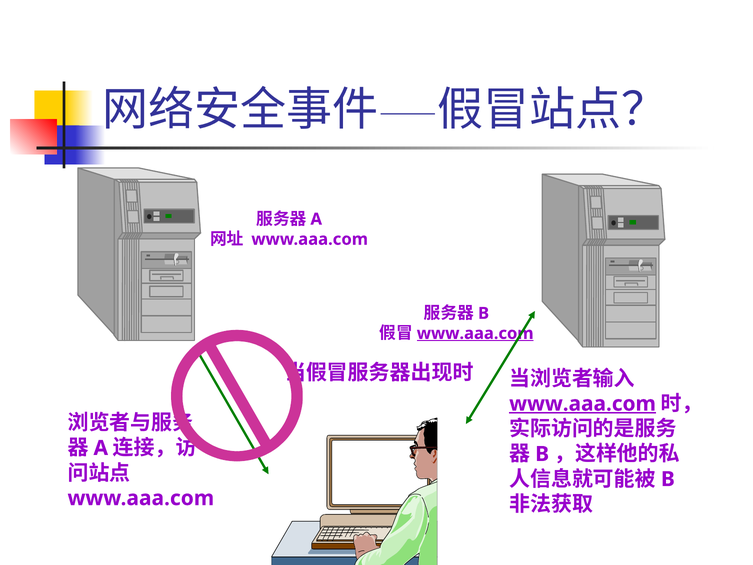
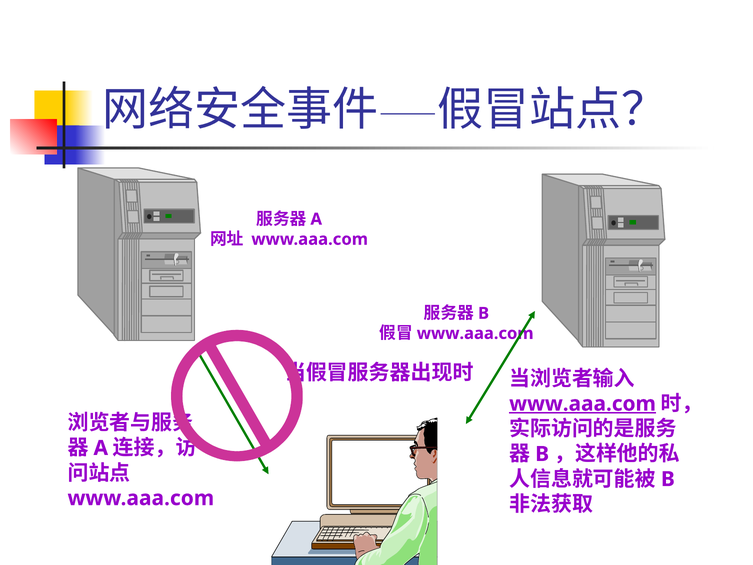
www.aaa.com at (475, 333) underline: present -> none
